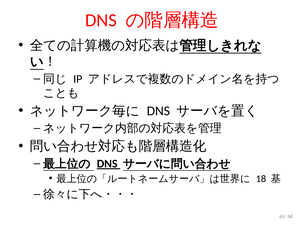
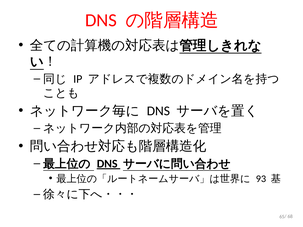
18: 18 -> 93
